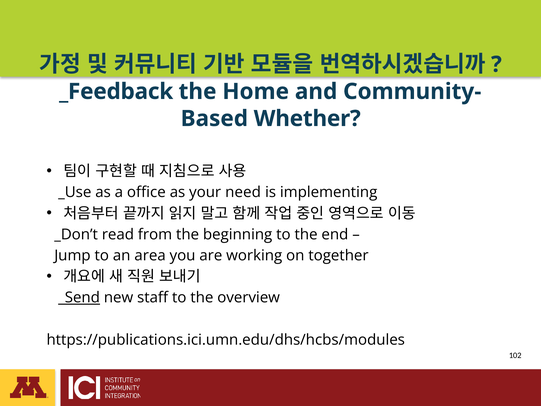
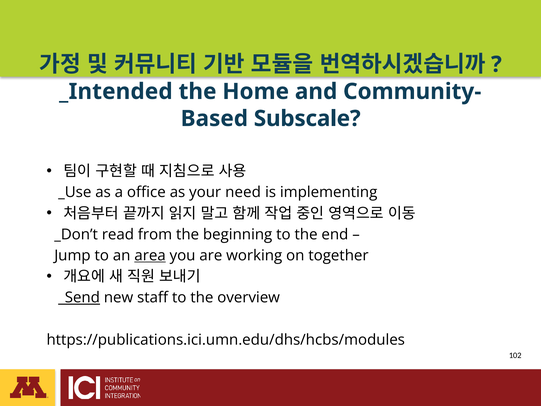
_Feedback: _Feedback -> _Intended
Whether: Whether -> Subscale
area underline: none -> present
